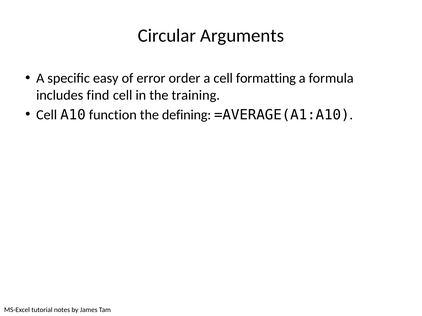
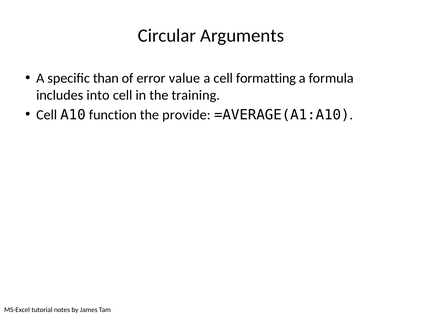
easy: easy -> than
order: order -> value
find: find -> into
defining: defining -> provide
